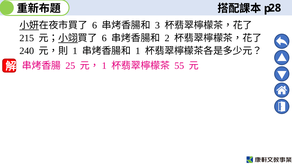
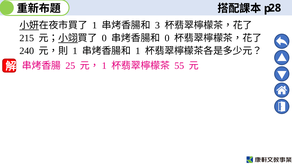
6 at (95, 25): 6 -> 1
6 at (104, 38): 6 -> 0
2 at (167, 38): 2 -> 0
